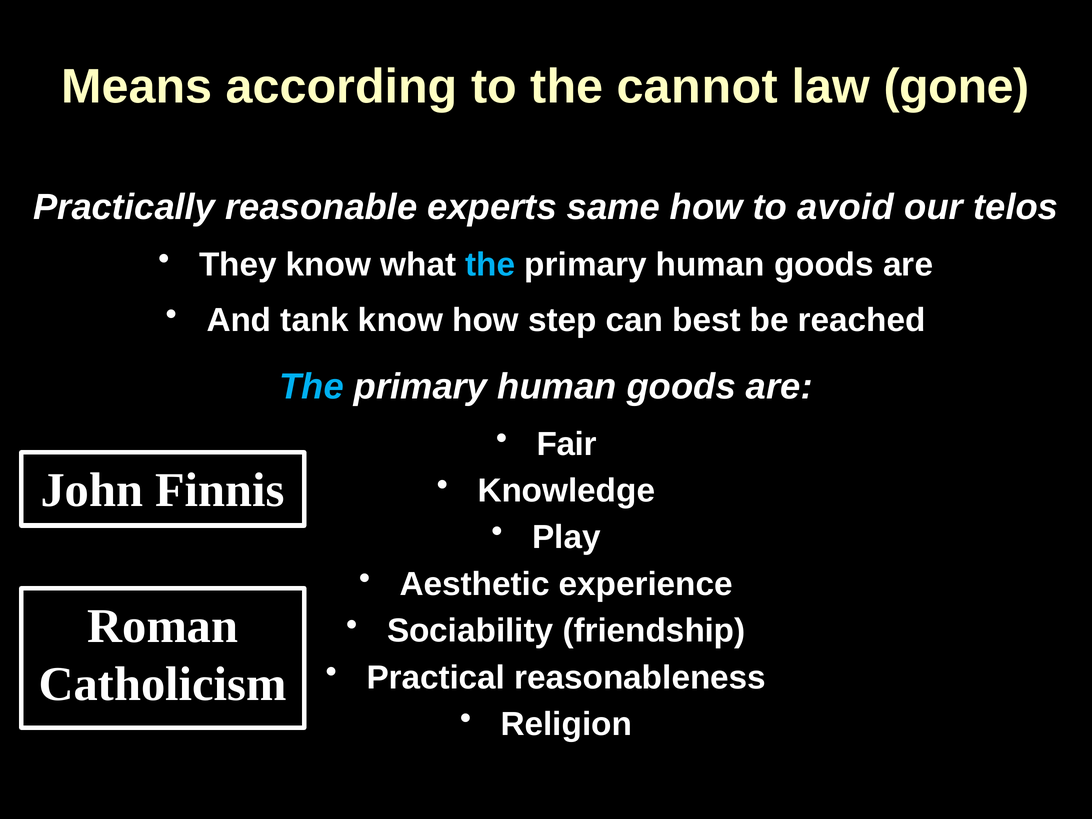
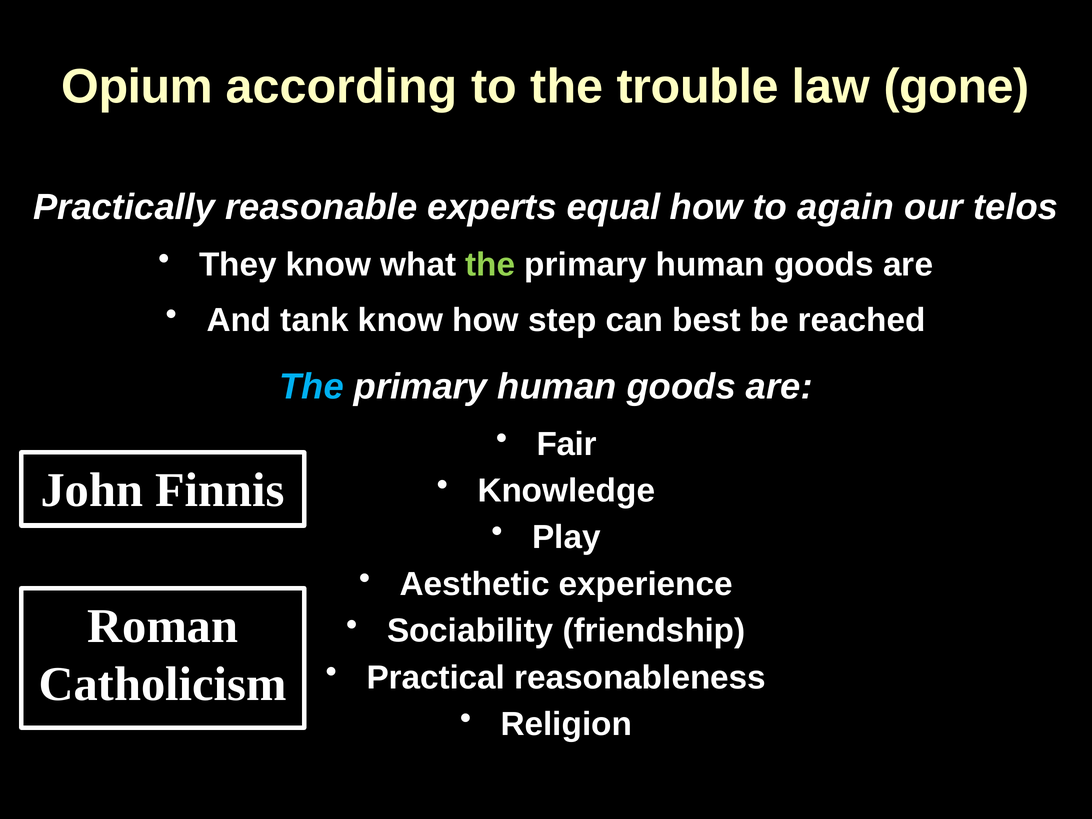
Means: Means -> Opium
cannot: cannot -> trouble
same: same -> equal
avoid: avoid -> again
the at (490, 265) colour: light blue -> light green
